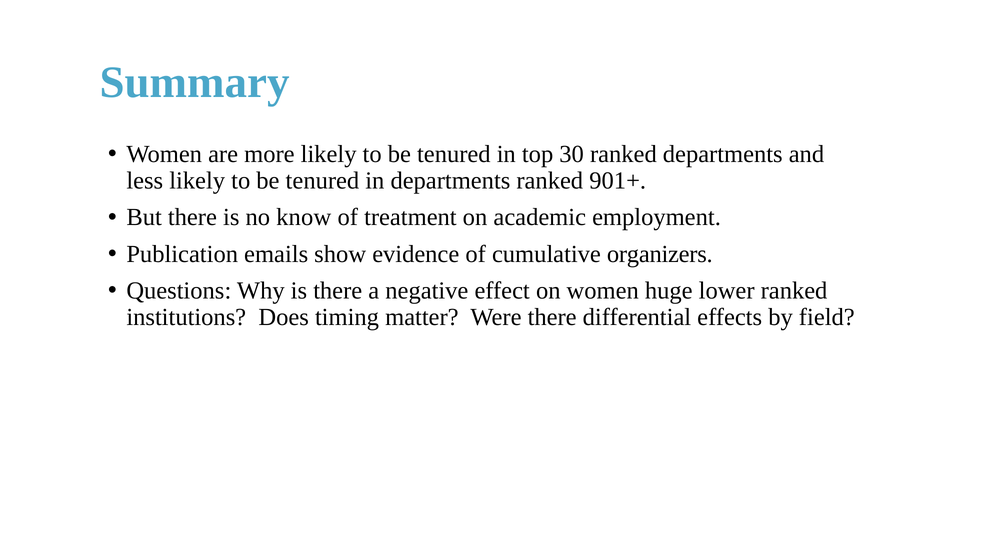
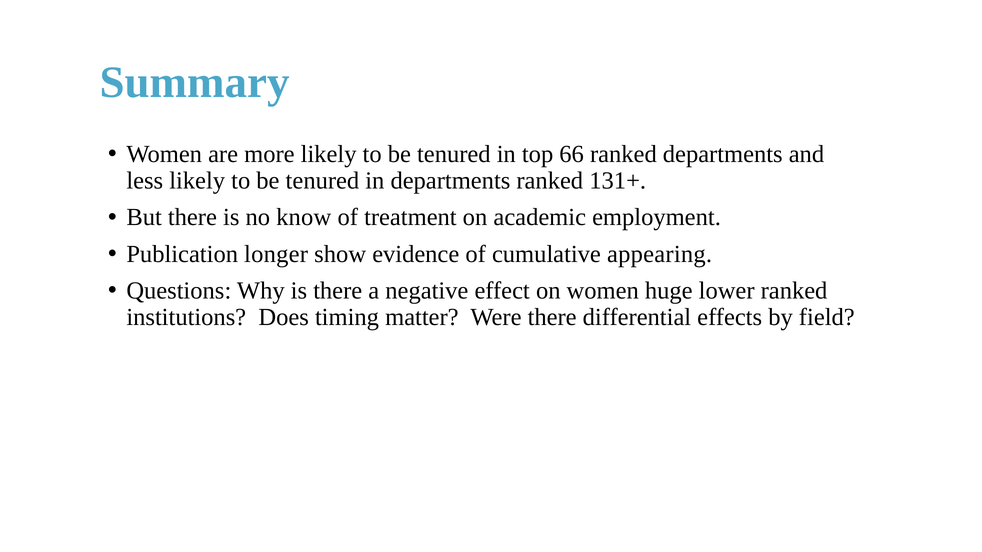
30: 30 -> 66
901+: 901+ -> 131+
emails: emails -> longer
organizers: organizers -> appearing
